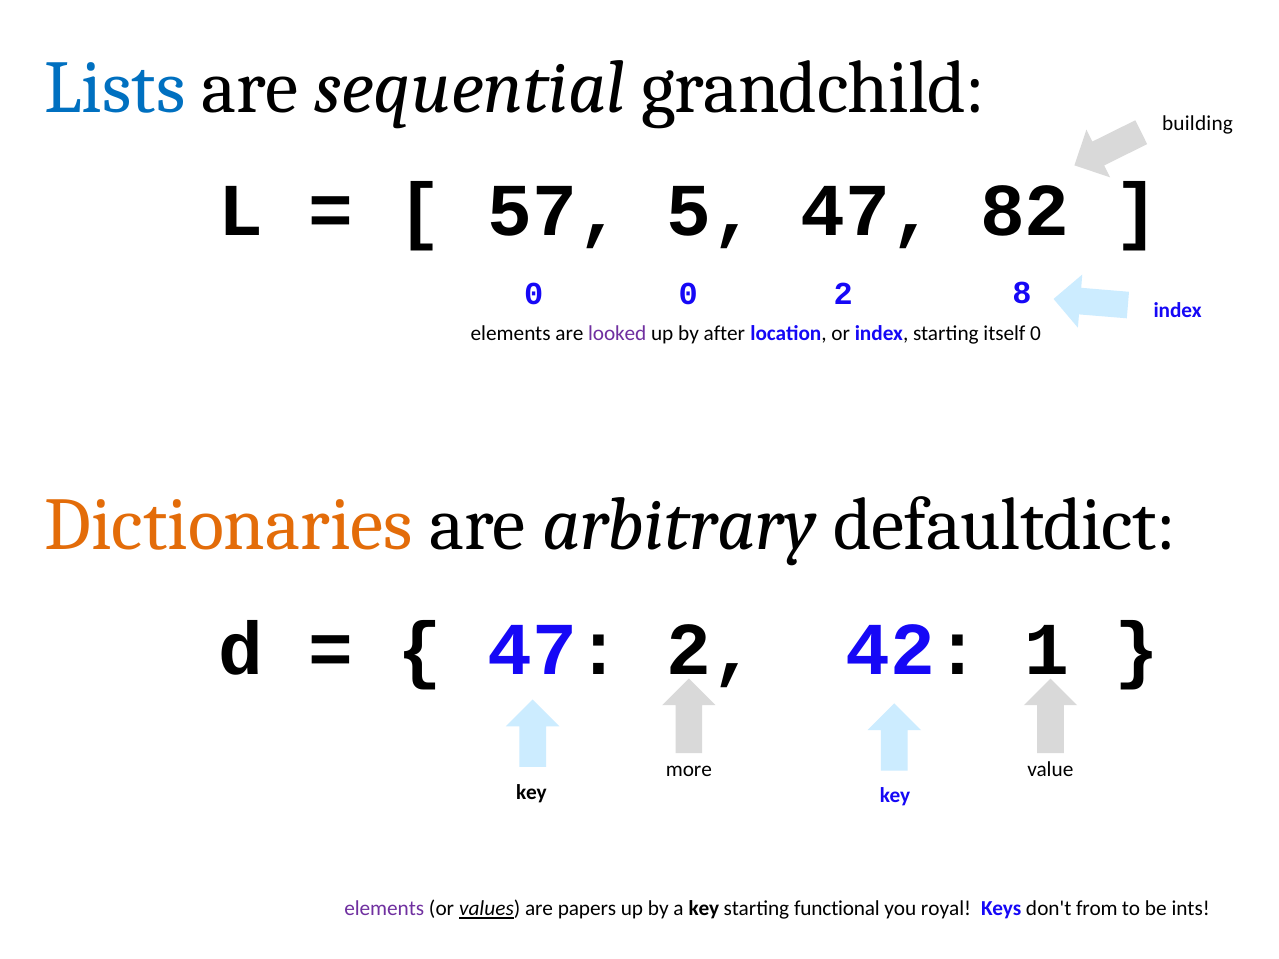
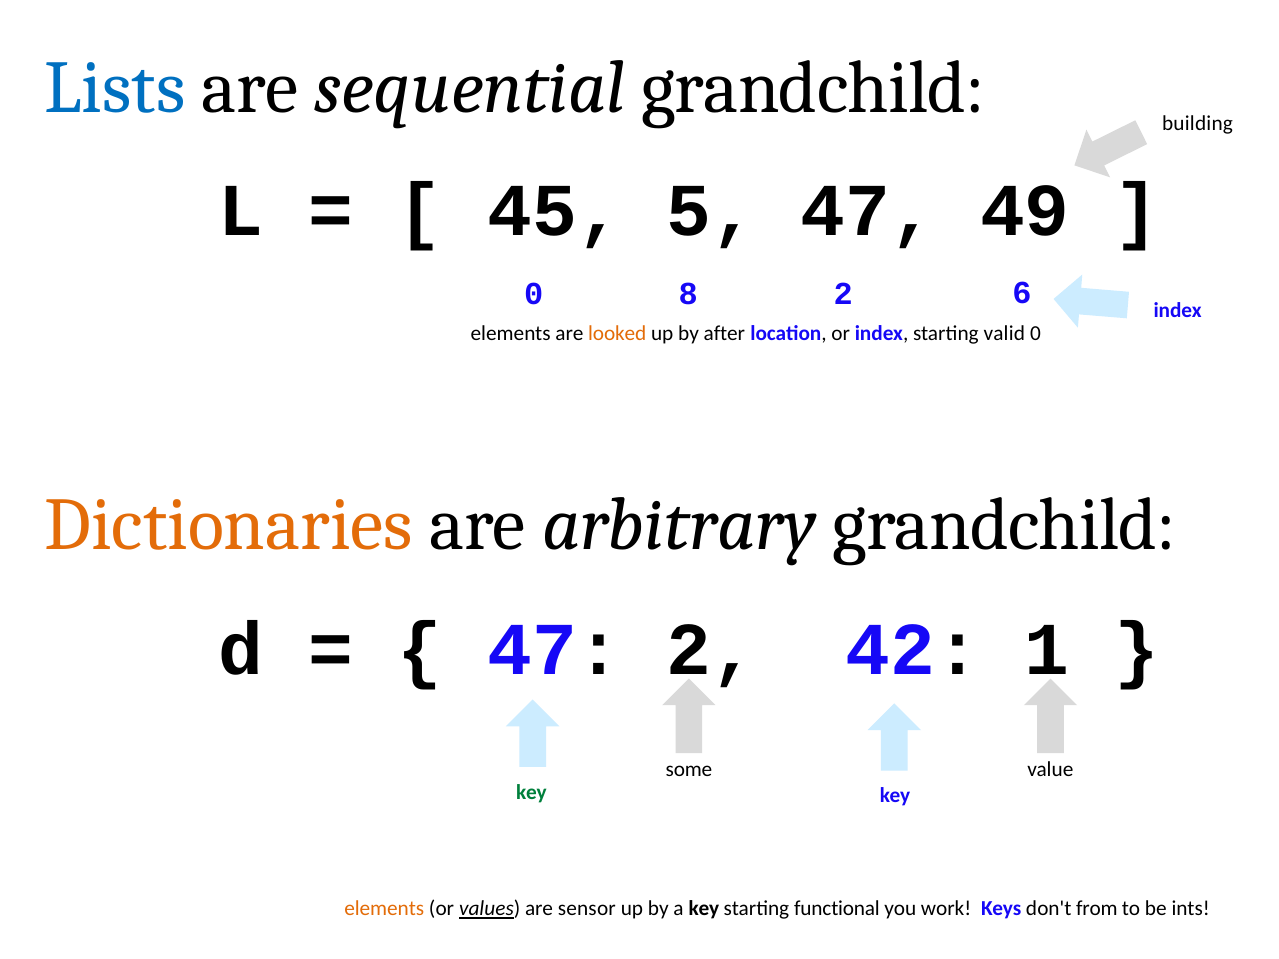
57: 57 -> 45
82: 82 -> 49
0 at (688, 294): 0 -> 8
8: 8 -> 6
looked colour: purple -> orange
itself: itself -> valid
arbitrary defaultdict: defaultdict -> grandchild
more: more -> some
key at (531, 793) colour: black -> green
elements at (384, 909) colour: purple -> orange
papers: papers -> sensor
royal: royal -> work
